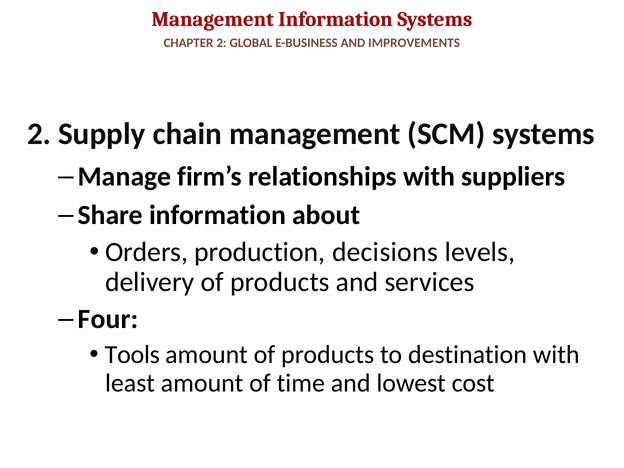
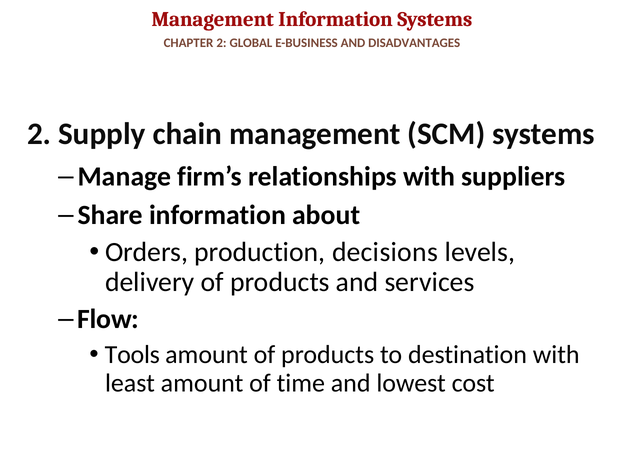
IMPROVEMENTS: IMPROVEMENTS -> DISADVANTAGES
Four: Four -> Flow
